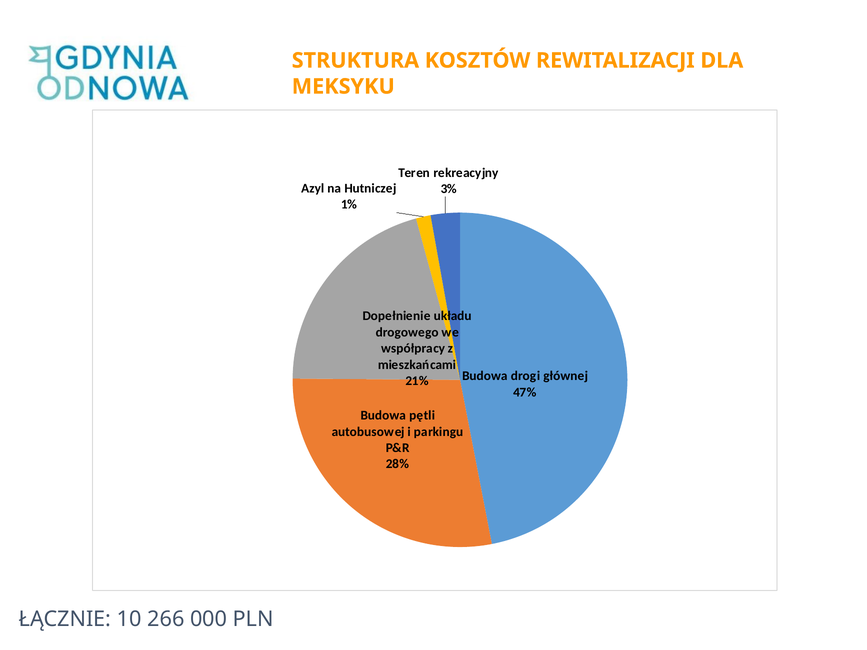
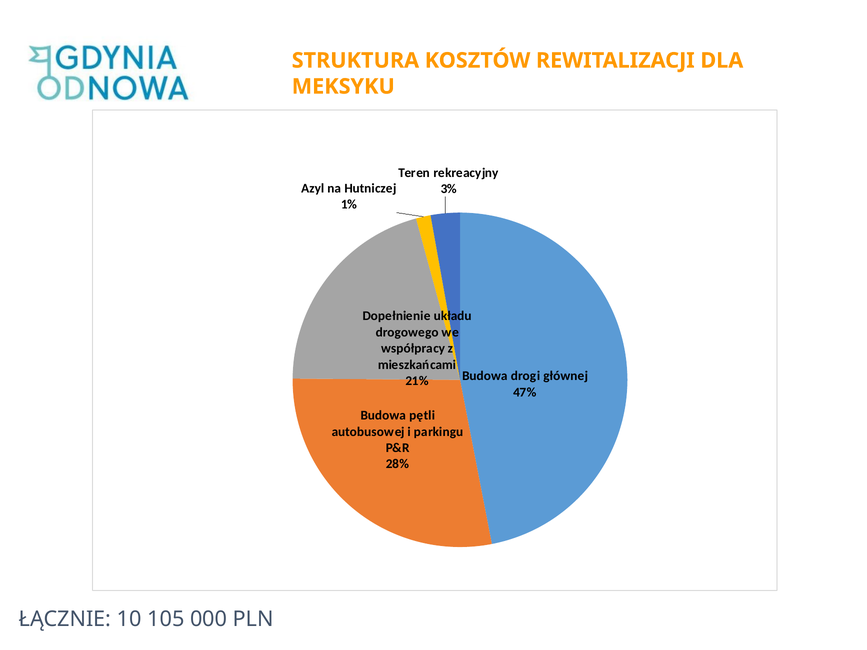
266: 266 -> 105
